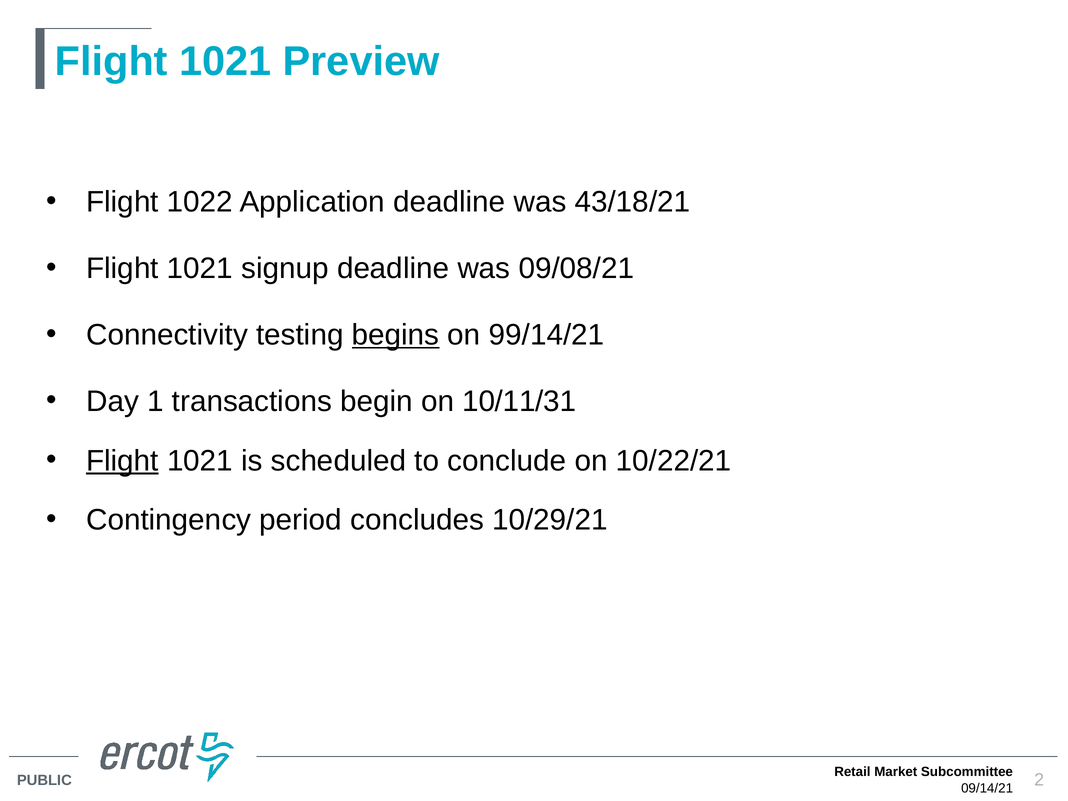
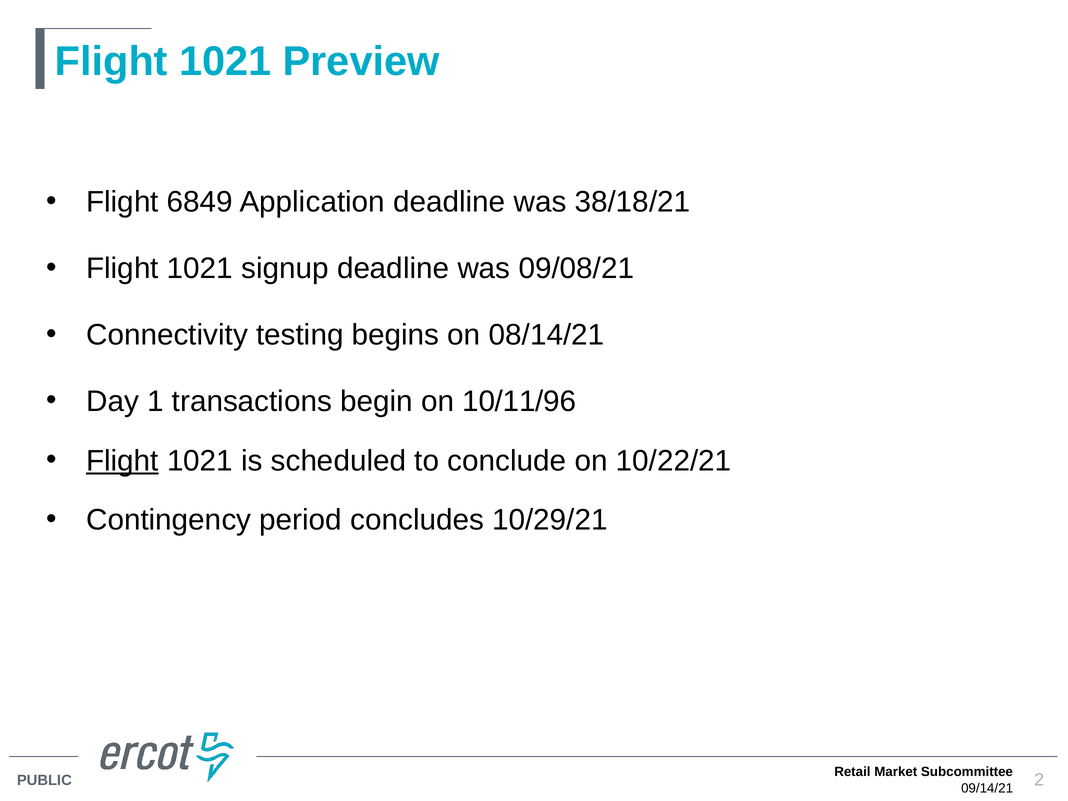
1022: 1022 -> 6849
43/18/21: 43/18/21 -> 38/18/21
begins underline: present -> none
99/14/21: 99/14/21 -> 08/14/21
10/11/31: 10/11/31 -> 10/11/96
